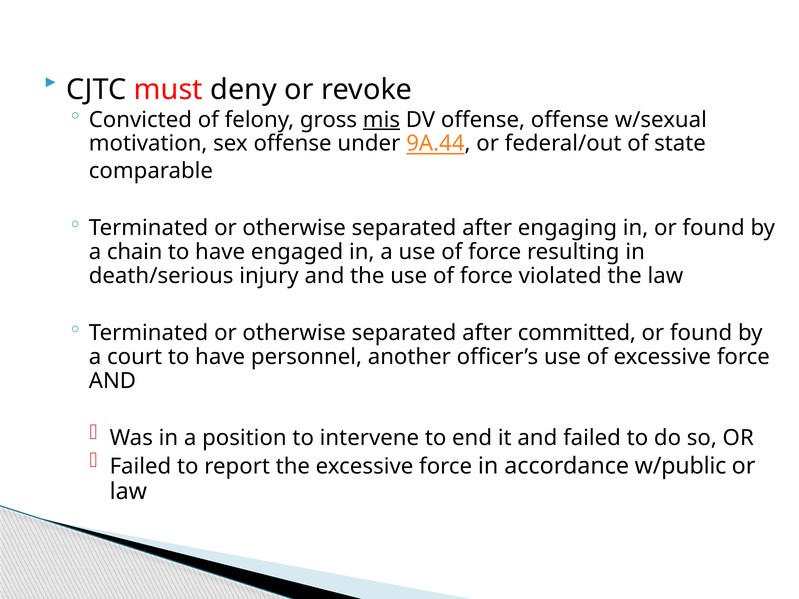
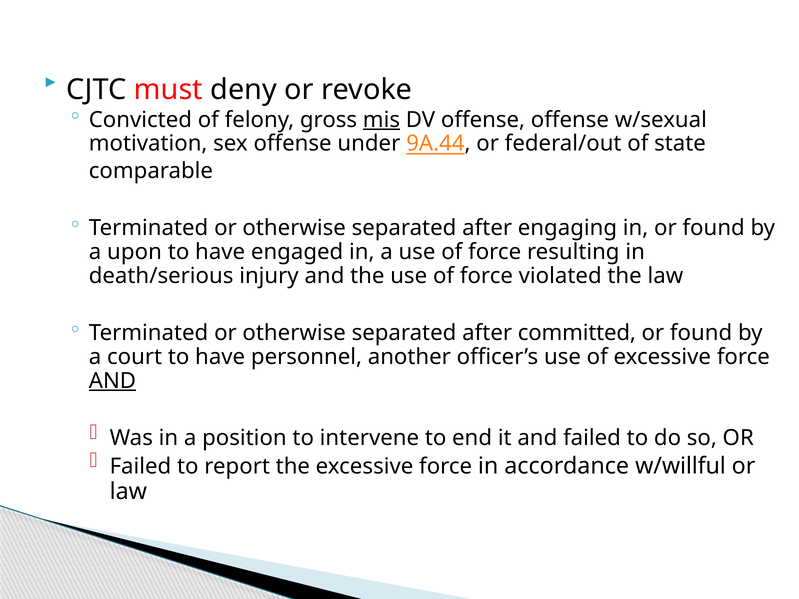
chain: chain -> upon
AND at (112, 381) underline: none -> present
w/public: w/public -> w/willful
